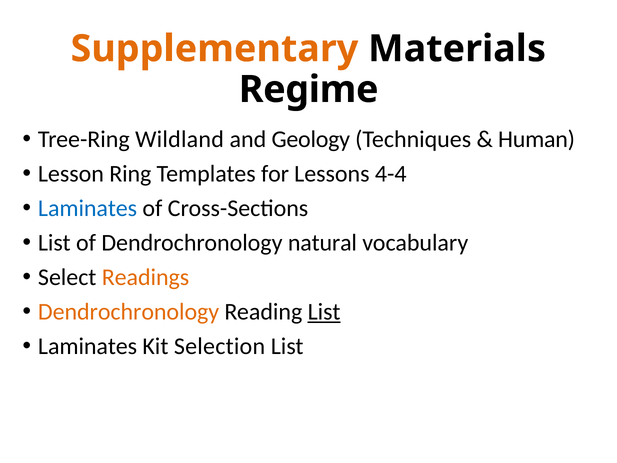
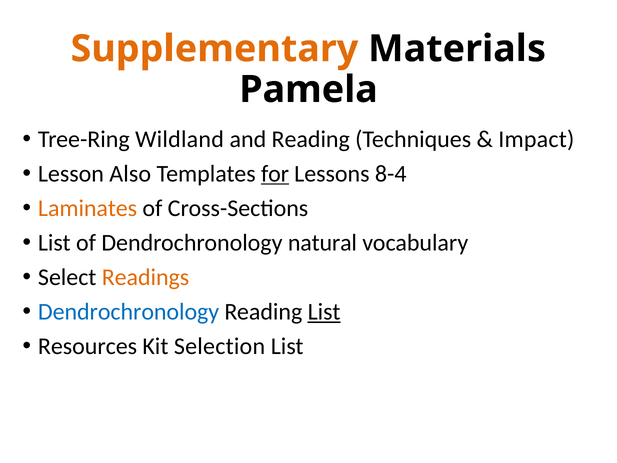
Regime: Regime -> Pamela
and Geology: Geology -> Reading
Human: Human -> Impact
Ring: Ring -> Also
for underline: none -> present
4-4: 4-4 -> 8-4
Laminates at (88, 208) colour: blue -> orange
Dendrochronology at (129, 312) colour: orange -> blue
Laminates at (88, 346): Laminates -> Resources
